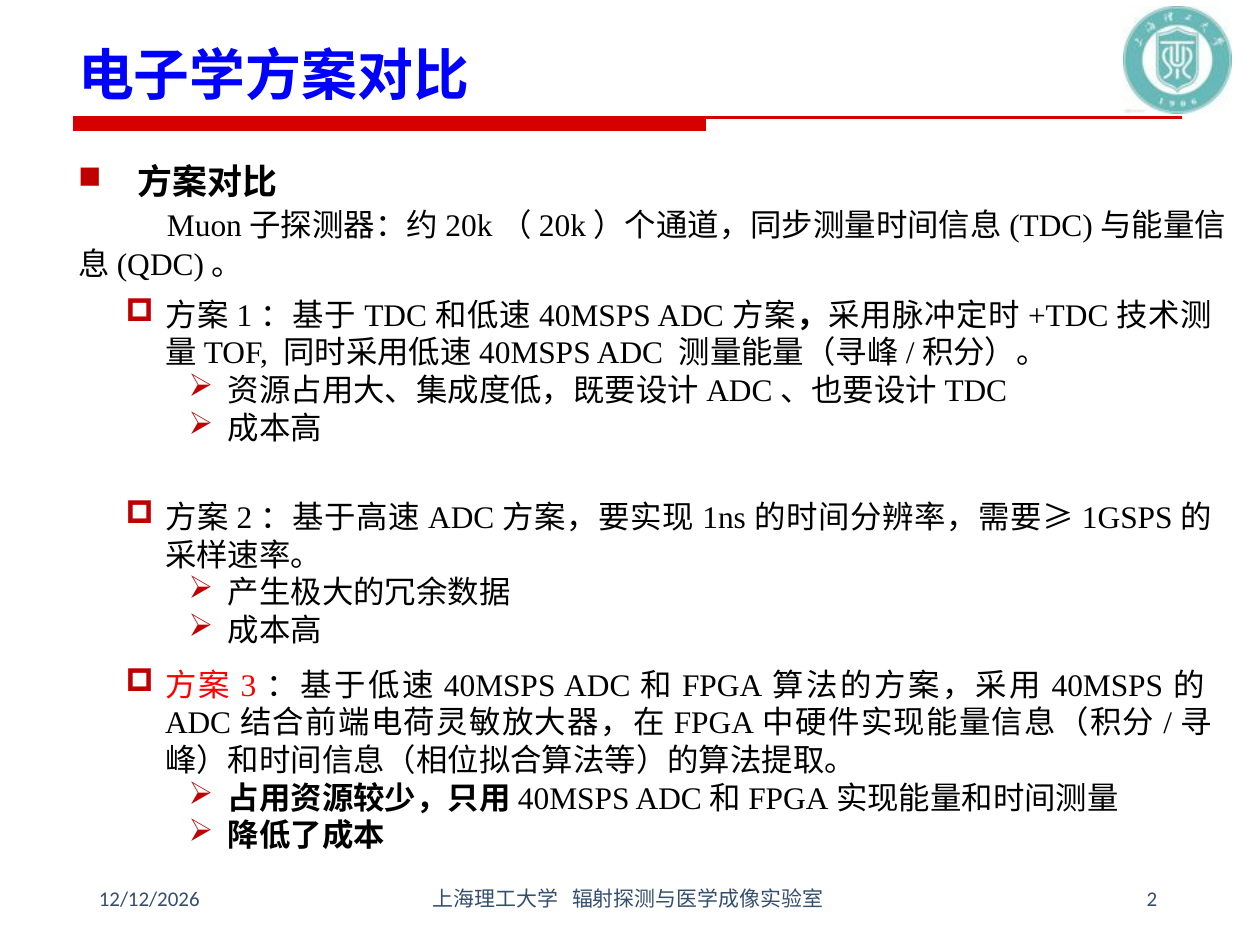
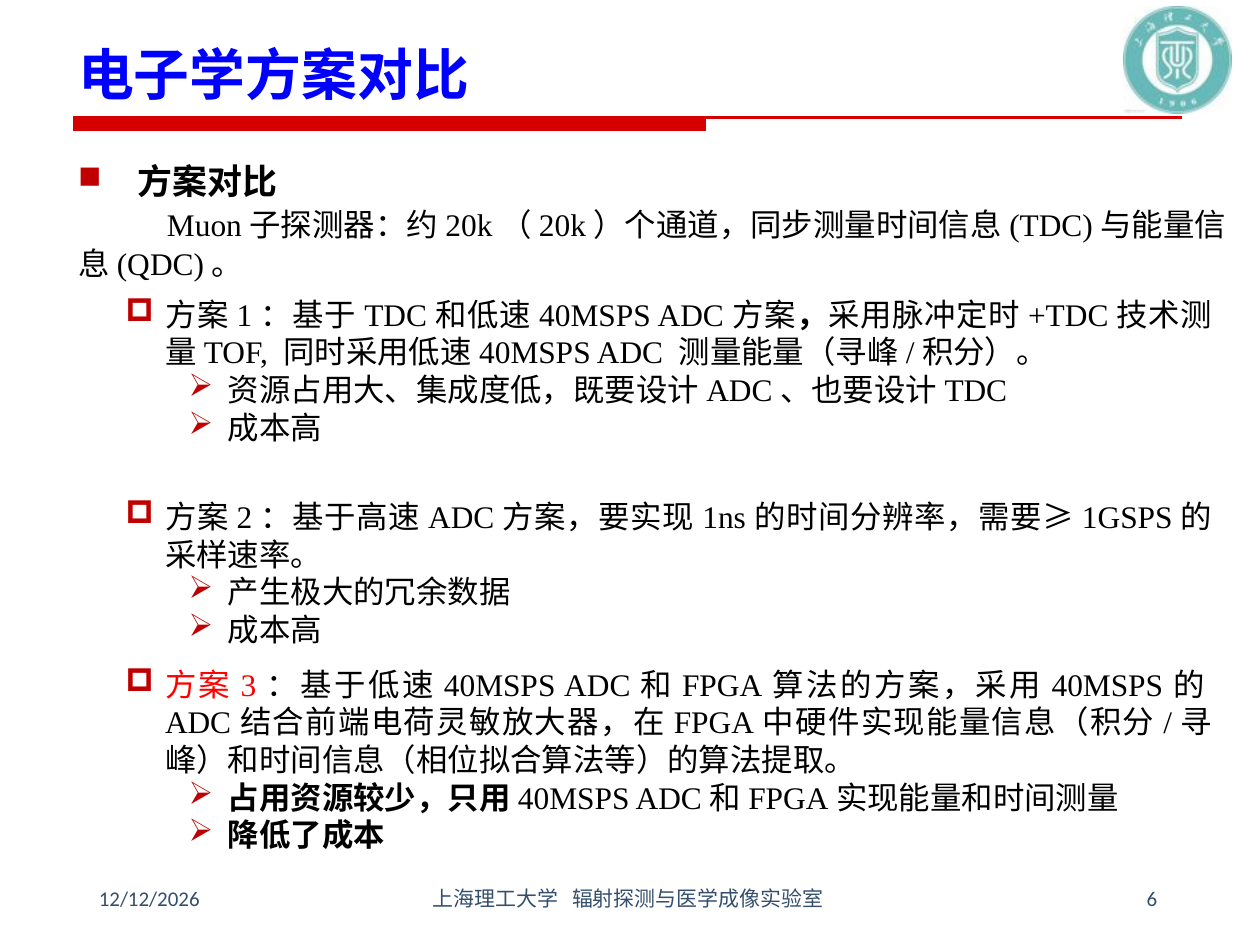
2 at (1152, 899): 2 -> 6
